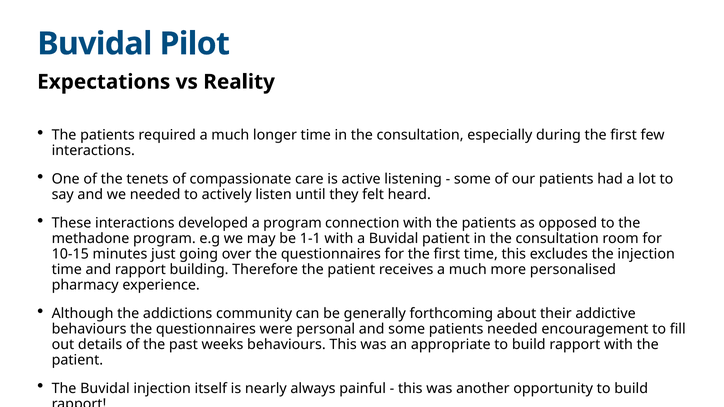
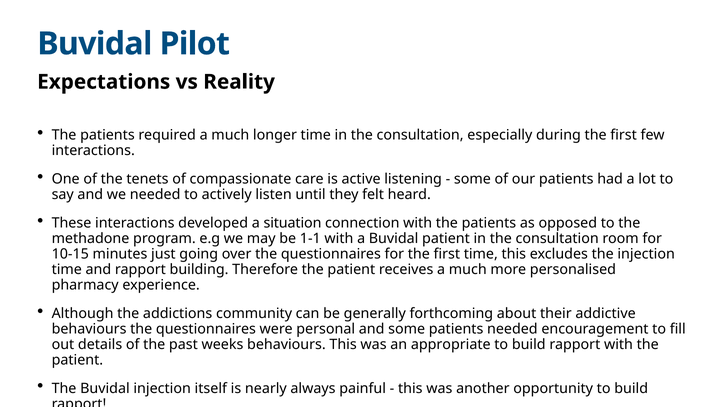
a program: program -> situation
